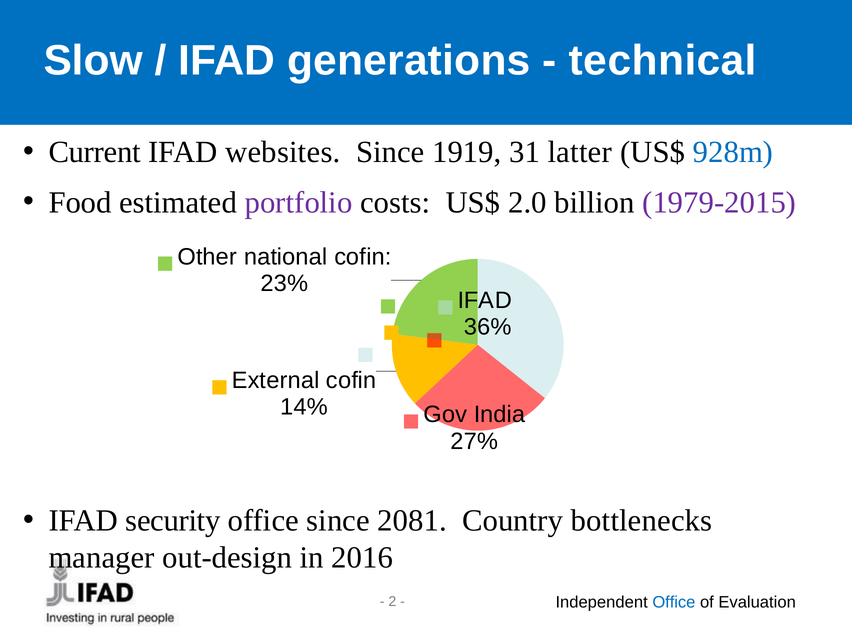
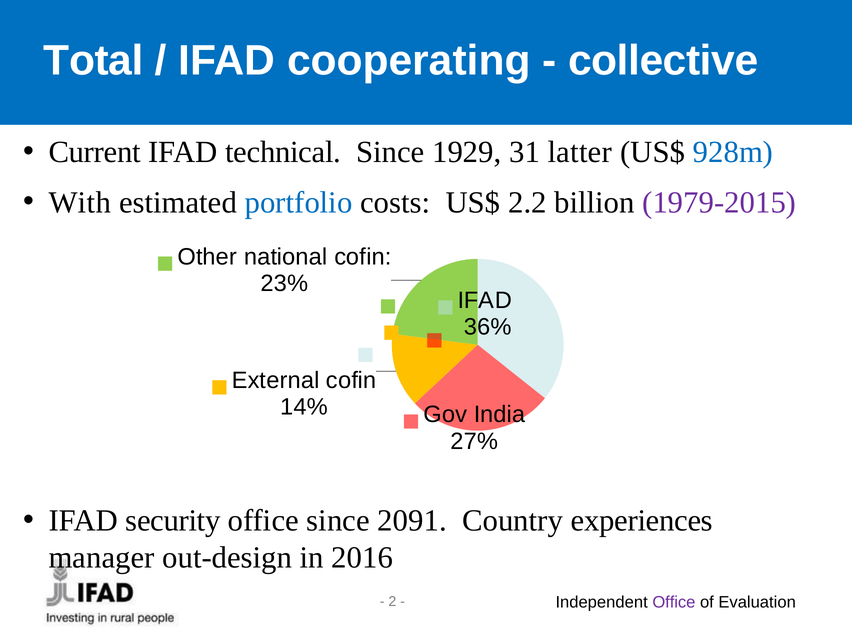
Slow: Slow -> Total
generations: generations -> cooperating
technical: technical -> collective
websites: websites -> technical
1919: 1919 -> 1929
Food: Food -> With
portfolio colour: purple -> blue
2.0: 2.0 -> 2.2
2081: 2081 -> 2091
bottlenecks: bottlenecks -> experiences
Office at (674, 602) colour: blue -> purple
